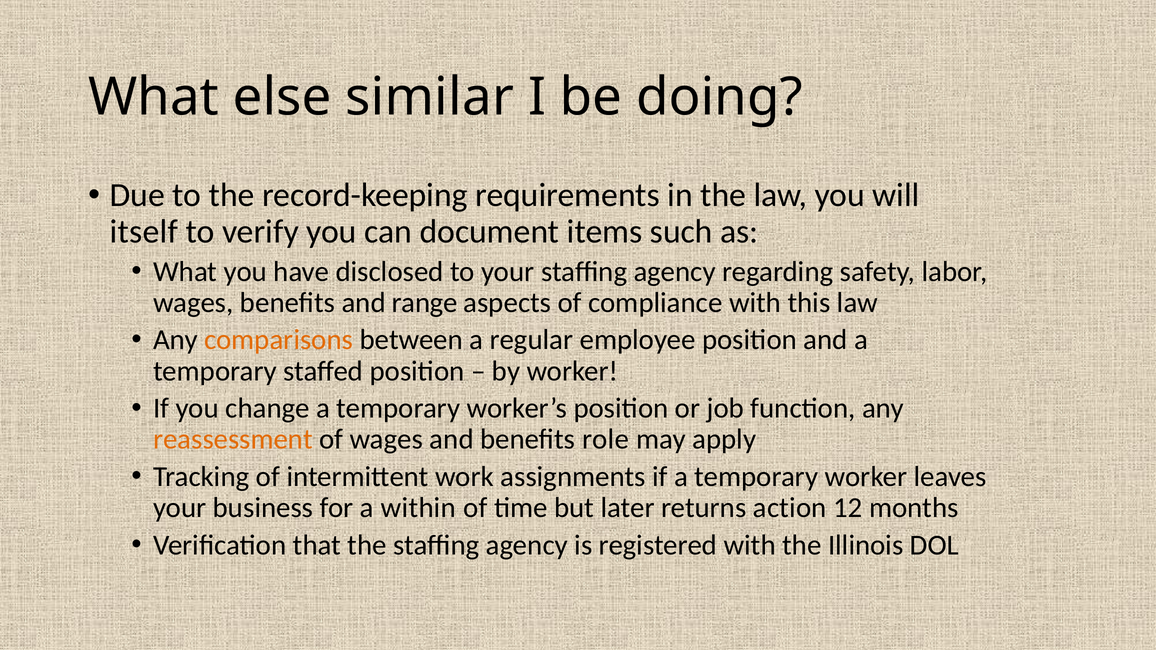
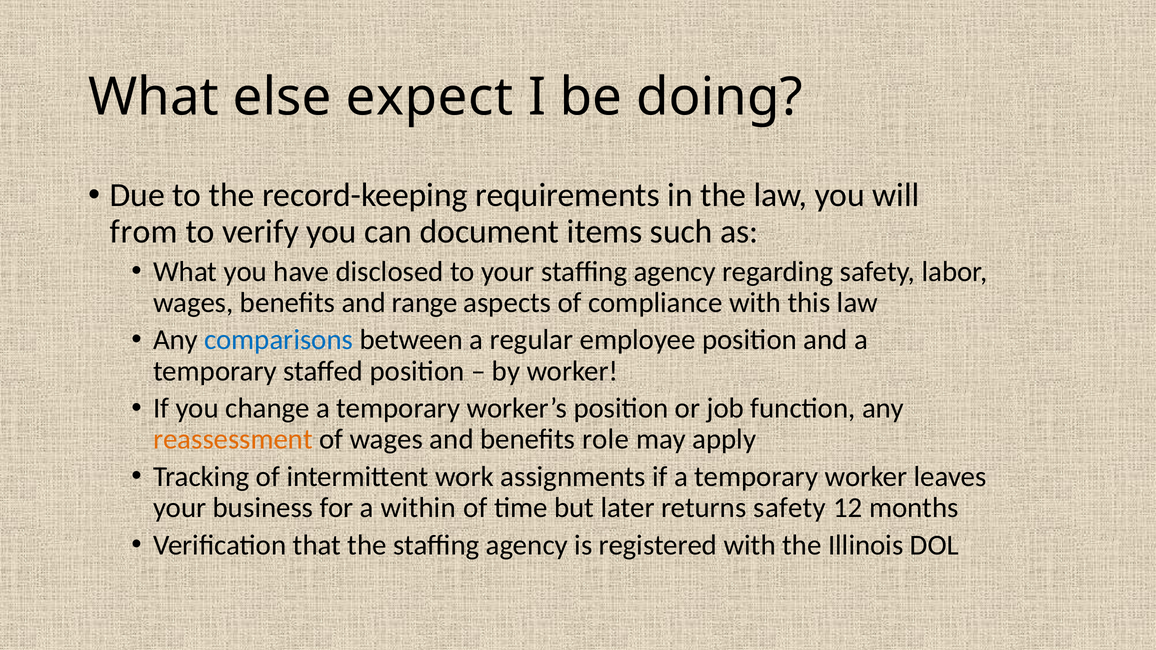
similar: similar -> expect
itself: itself -> from
comparisons colour: orange -> blue
returns action: action -> safety
